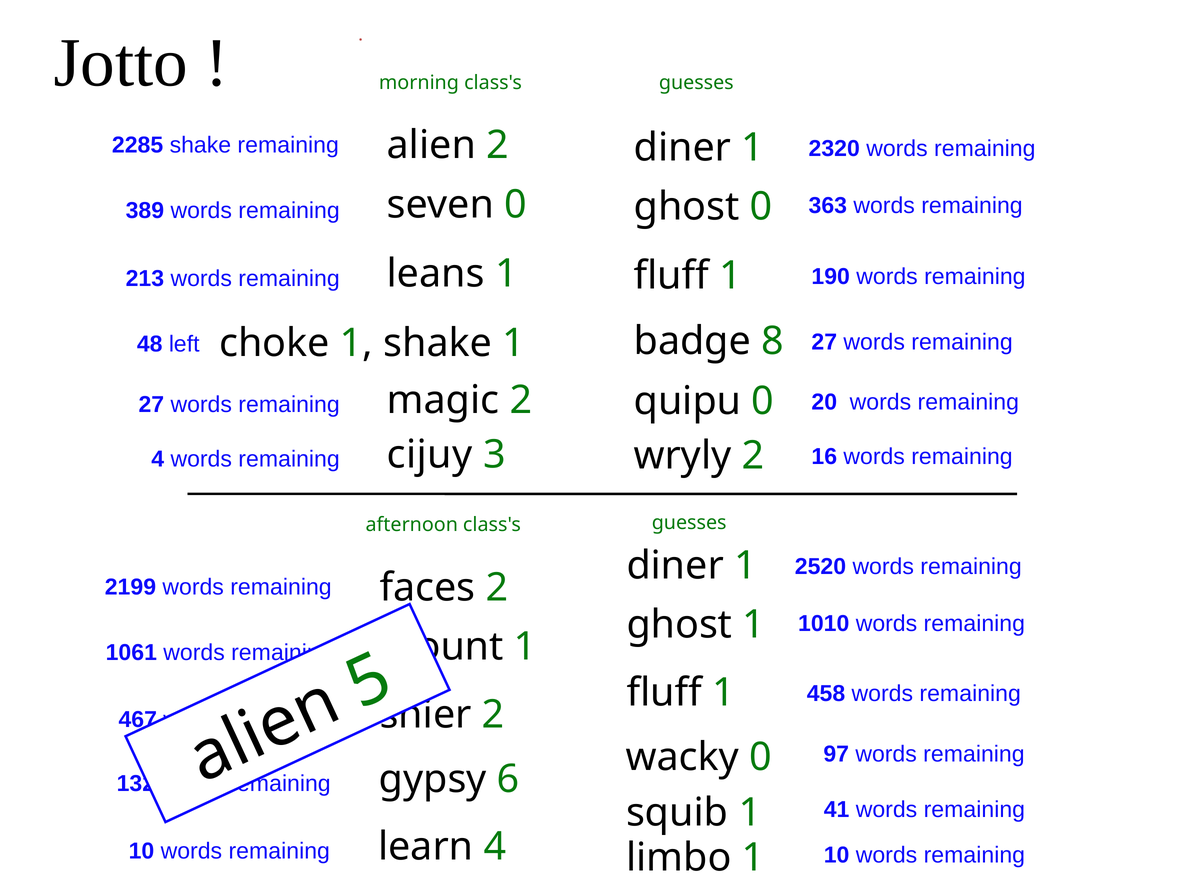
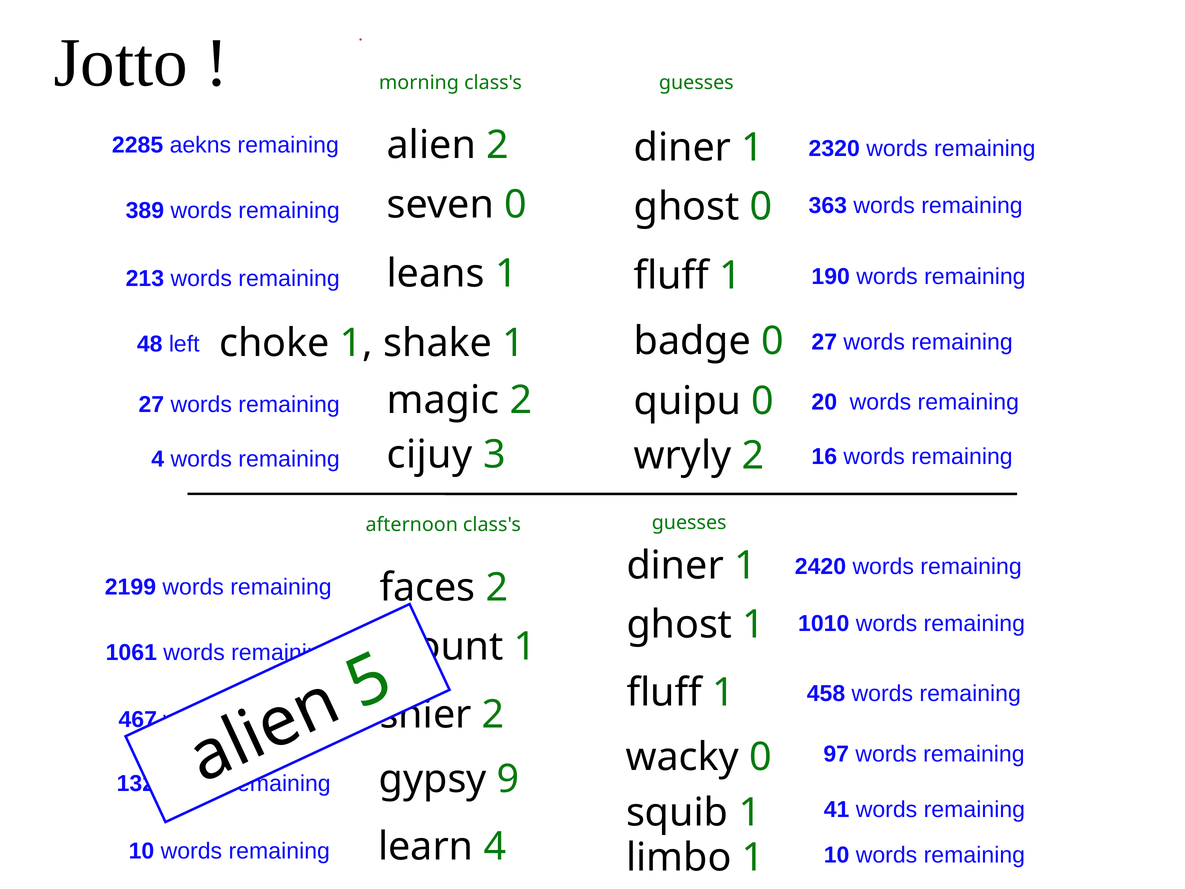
2285 shake: shake -> aekns
badge 8: 8 -> 0
2520: 2520 -> 2420
6: 6 -> 9
